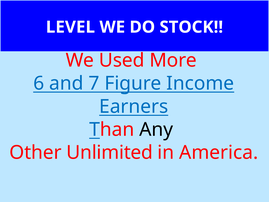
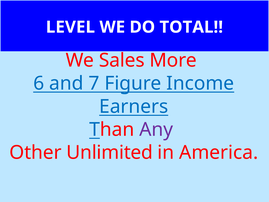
STOCK: STOCK -> TOTAL
Used: Used -> Sales
Any colour: black -> purple
